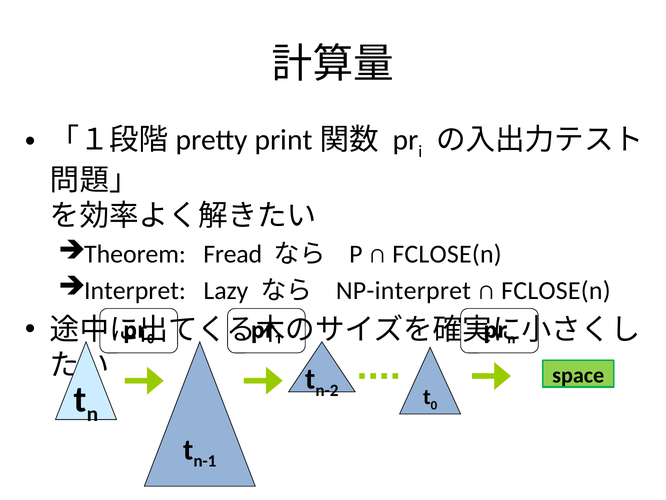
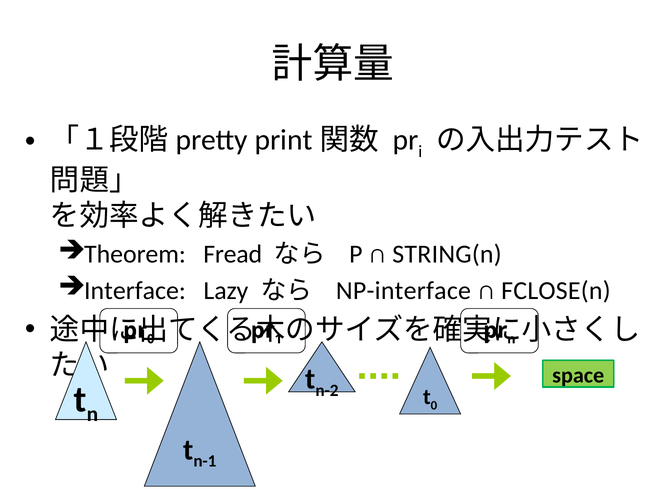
FCLOSE(n at (447, 254): FCLOSE(n -> STRING(n
Interpret: Interpret -> Interface
NP-interpret: NP-interpret -> NP-interface
